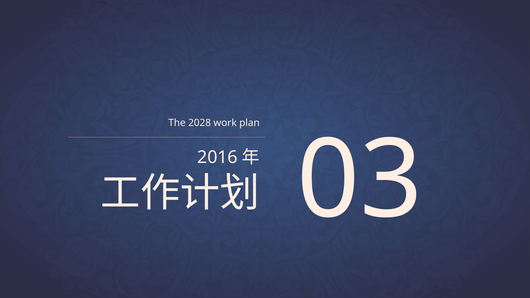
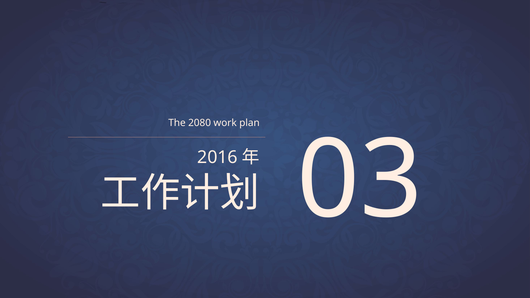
2028: 2028 -> 2080
